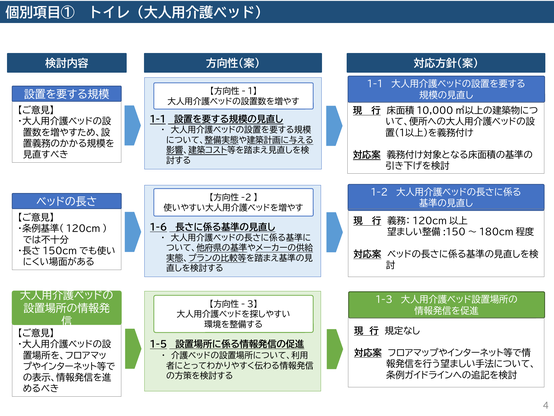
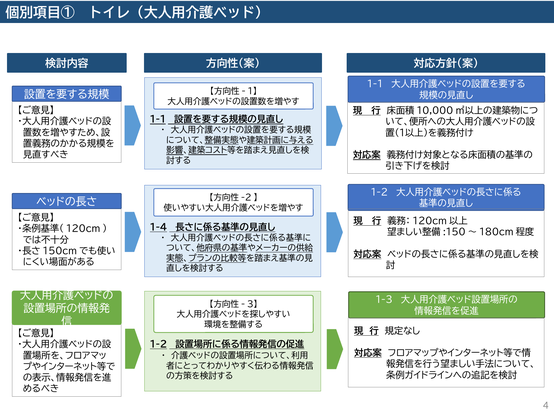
1-6: 1-6 -> 1-4
1-5 at (158, 344): 1-5 -> 1-2
